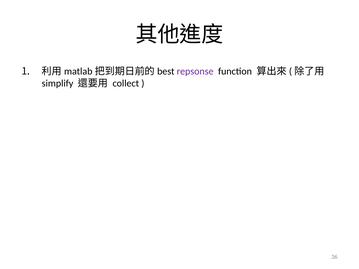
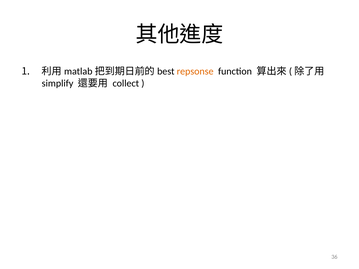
repsonse colour: purple -> orange
